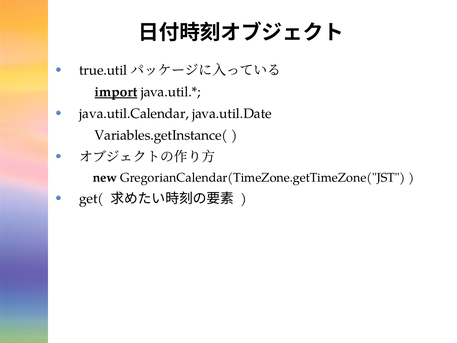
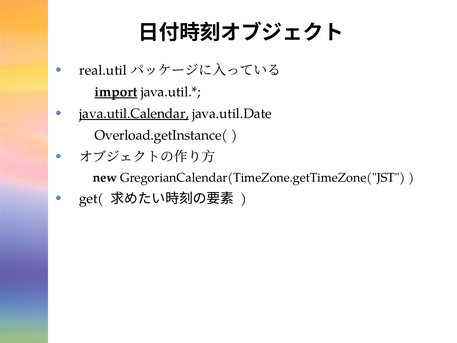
true.util: true.util -> real.util
java.util.Calendar underline: none -> present
Variables.getInstance(: Variables.getInstance( -> Overload.getInstance(
